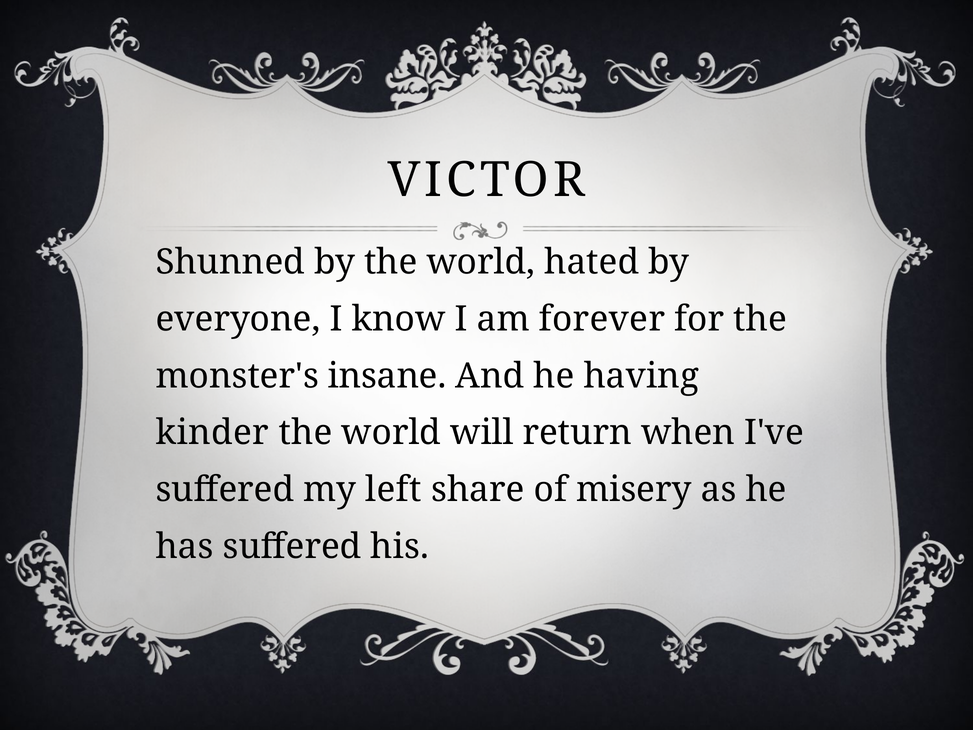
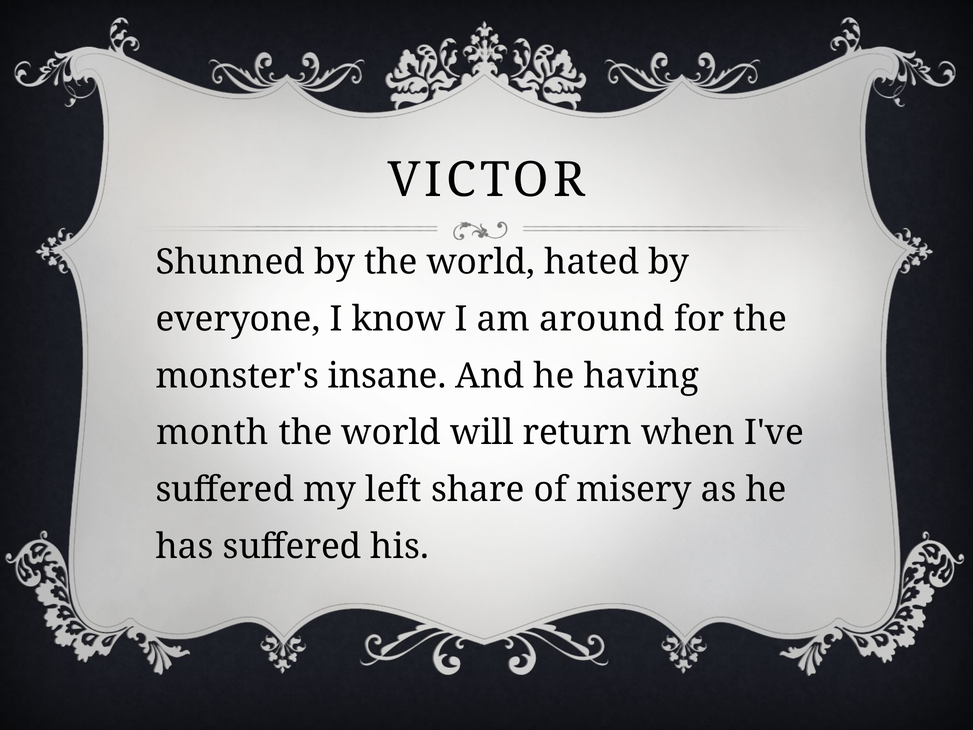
forever: forever -> around
kinder: kinder -> month
